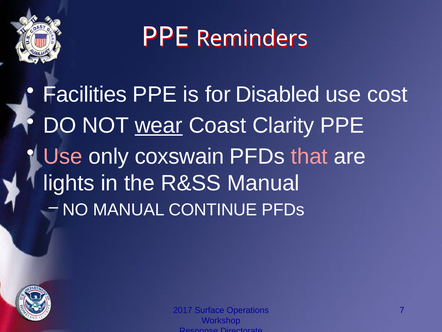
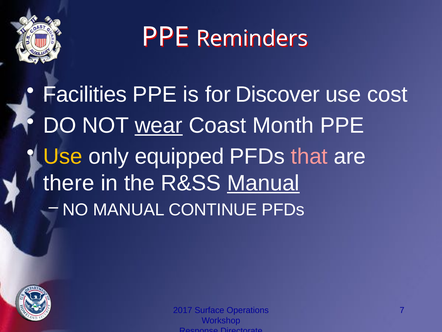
Disabled: Disabled -> Discover
Clarity: Clarity -> Month
Use at (63, 156) colour: pink -> yellow
coxswain: coxswain -> equipped
lights: lights -> there
Manual at (263, 183) underline: none -> present
